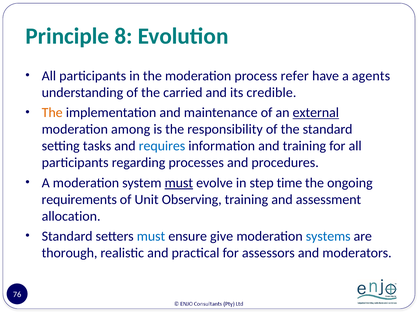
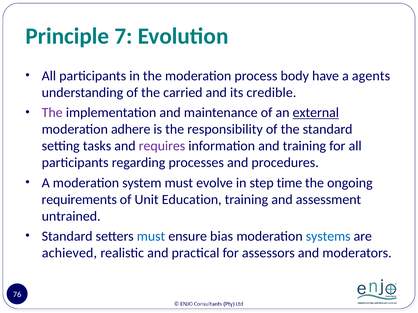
8: 8 -> 7
refer: refer -> body
The at (52, 113) colour: orange -> purple
among: among -> adhere
requires colour: blue -> purple
must at (179, 183) underline: present -> none
Observing: Observing -> Education
allocation: allocation -> untrained
give: give -> bias
thorough: thorough -> achieved
